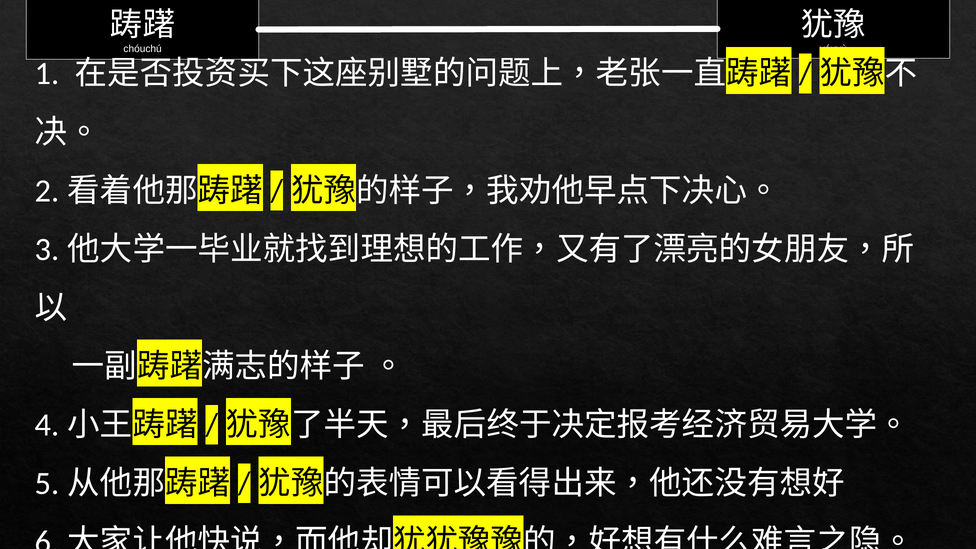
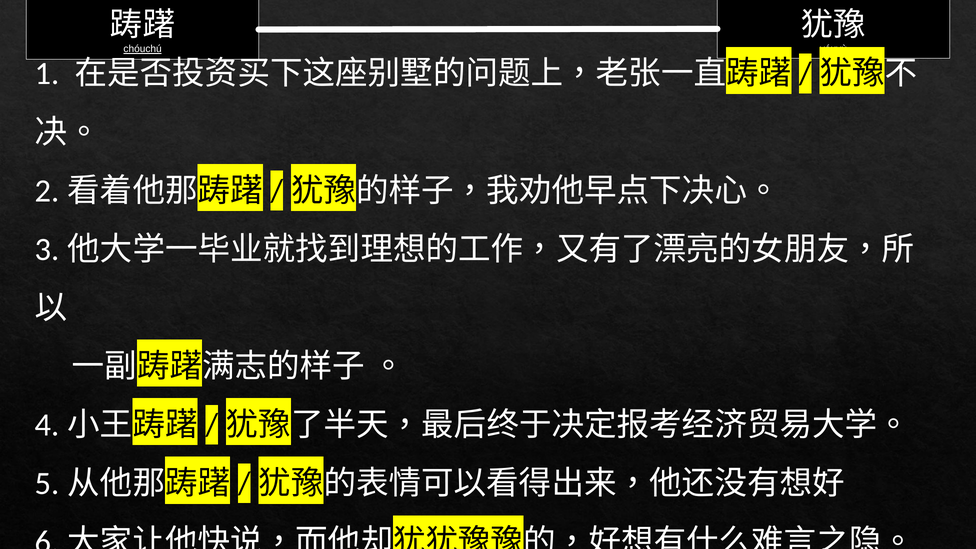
chóuchú underline: none -> present
